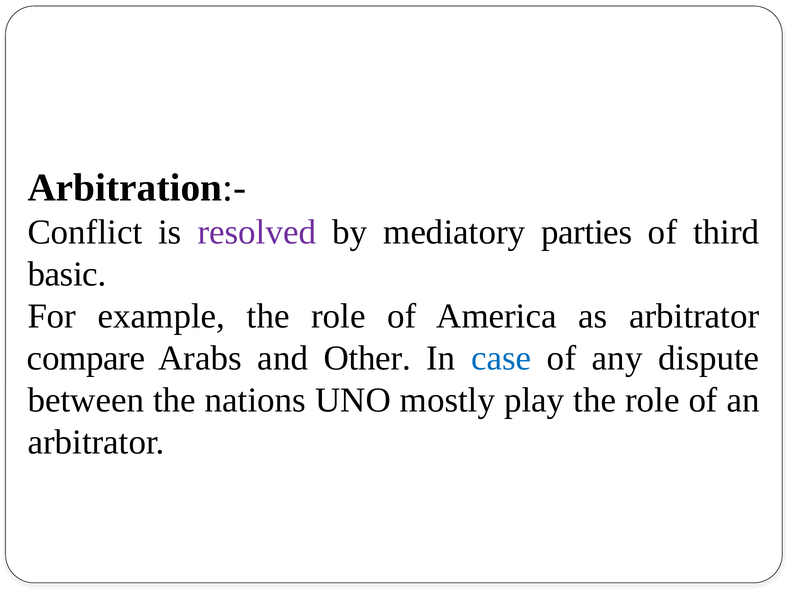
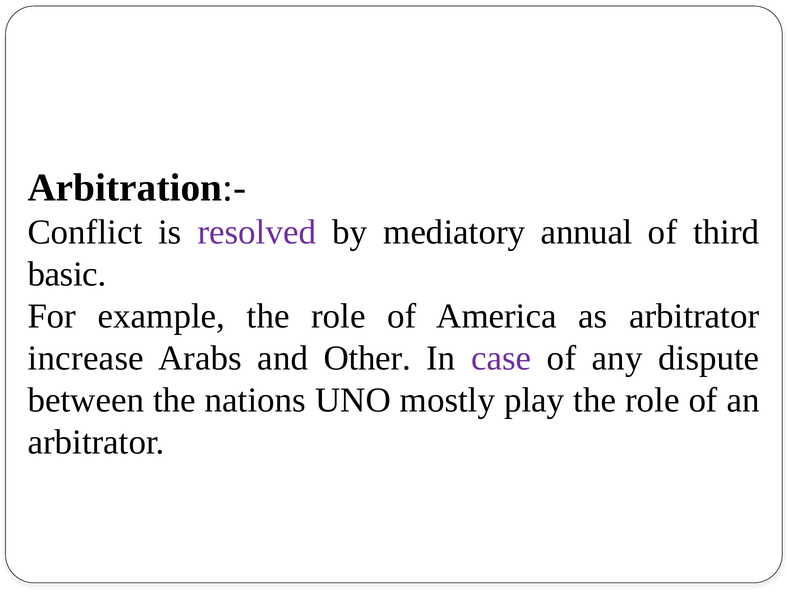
parties: parties -> annual
compare: compare -> increase
case colour: blue -> purple
